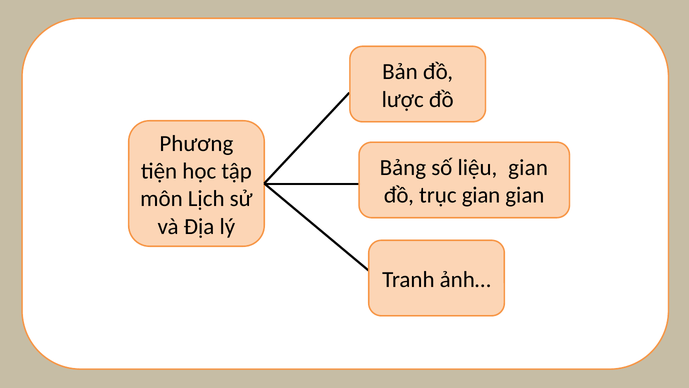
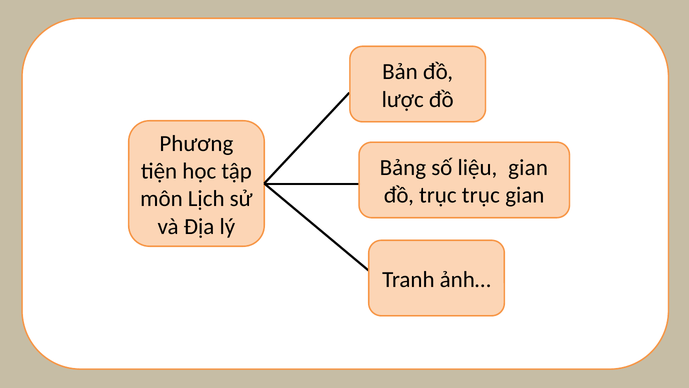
trục gian: gian -> trục
